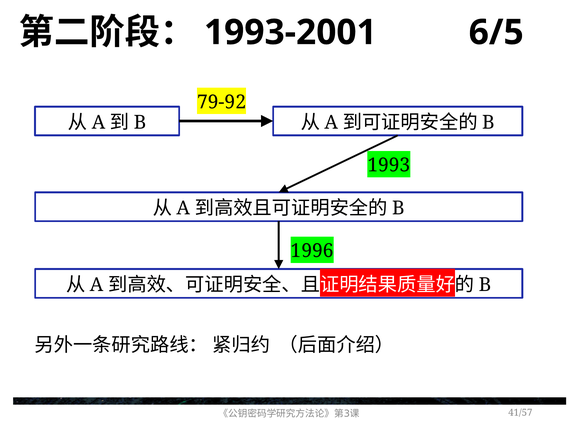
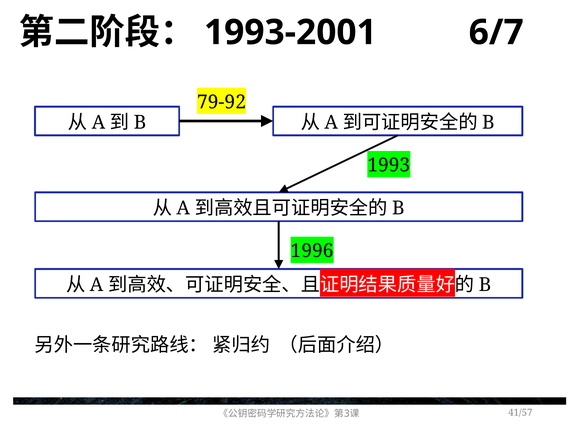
6/5: 6/5 -> 6/7
